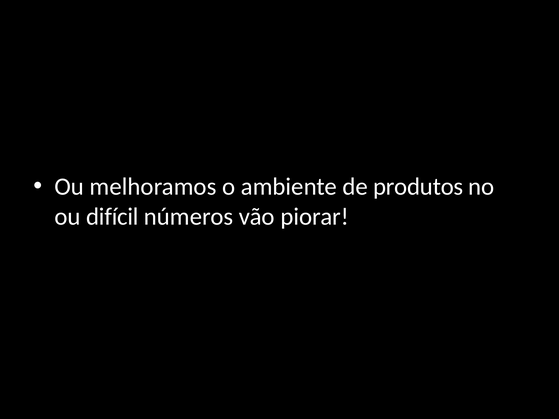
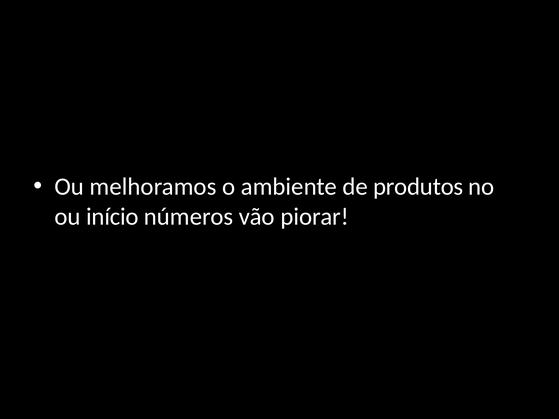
difícil: difícil -> início
